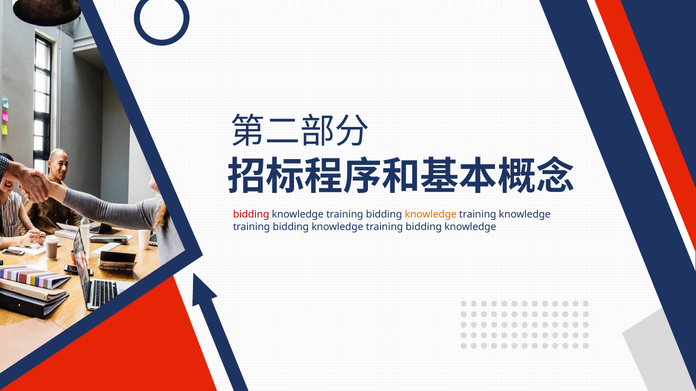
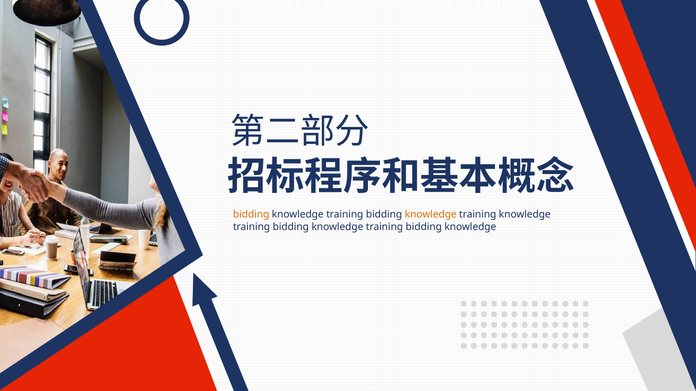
bidding at (251, 215) colour: red -> orange
